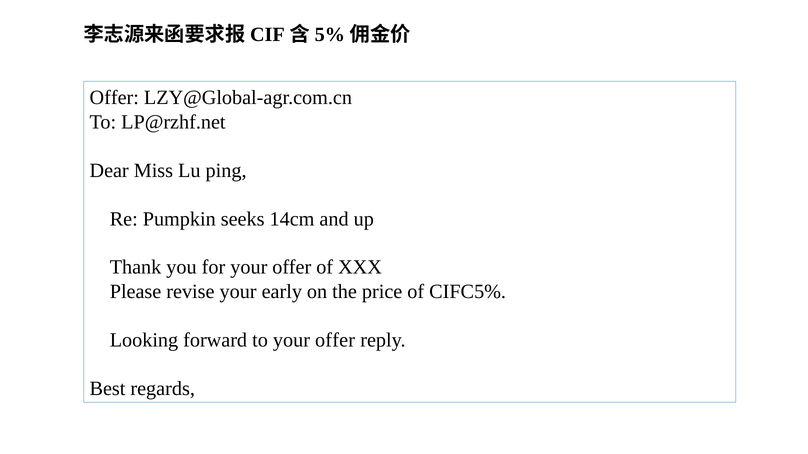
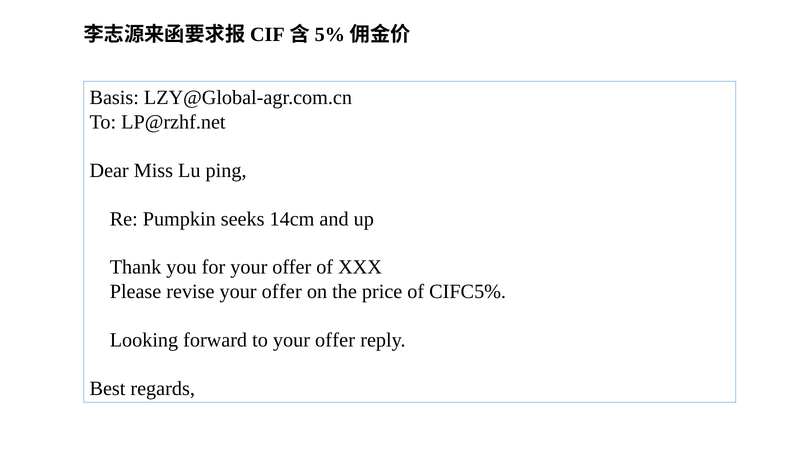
Offer at (114, 98): Offer -> Basis
revise your early: early -> offer
